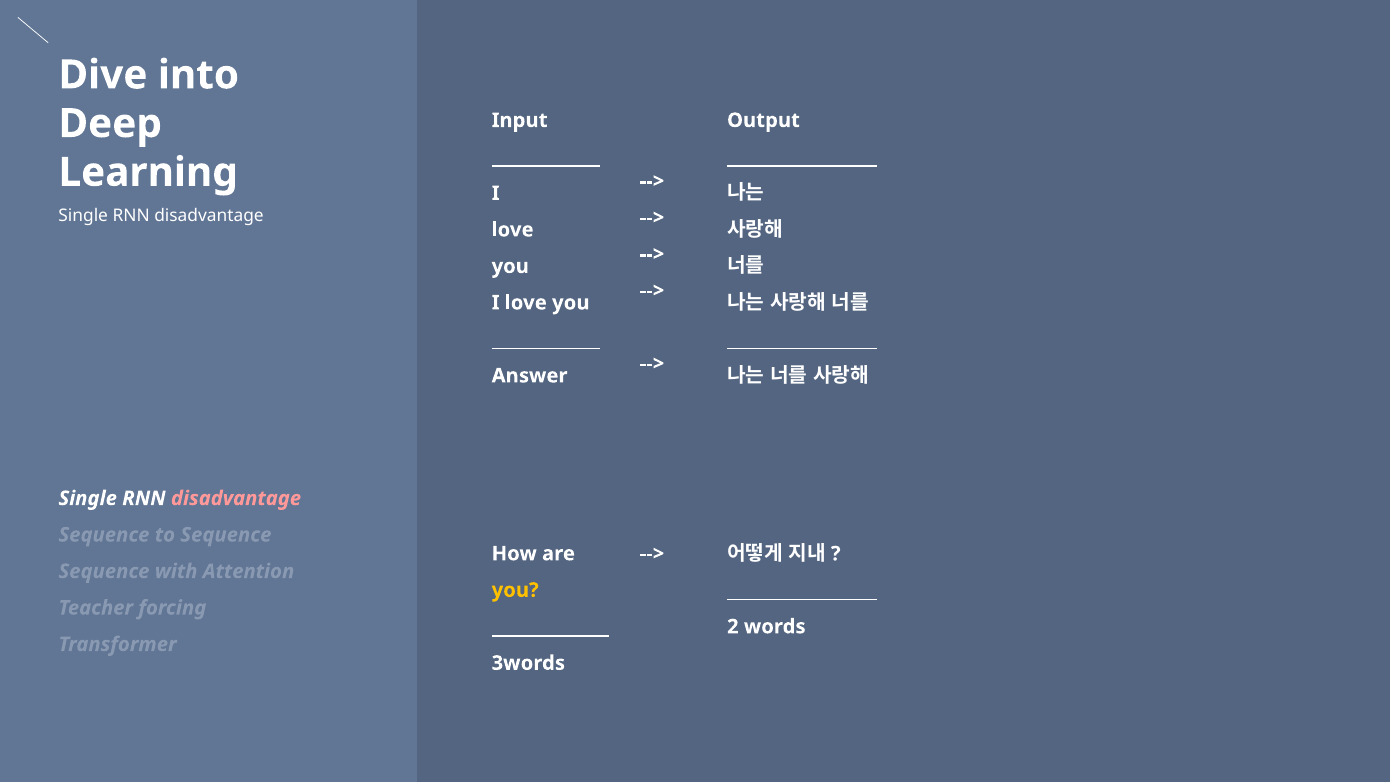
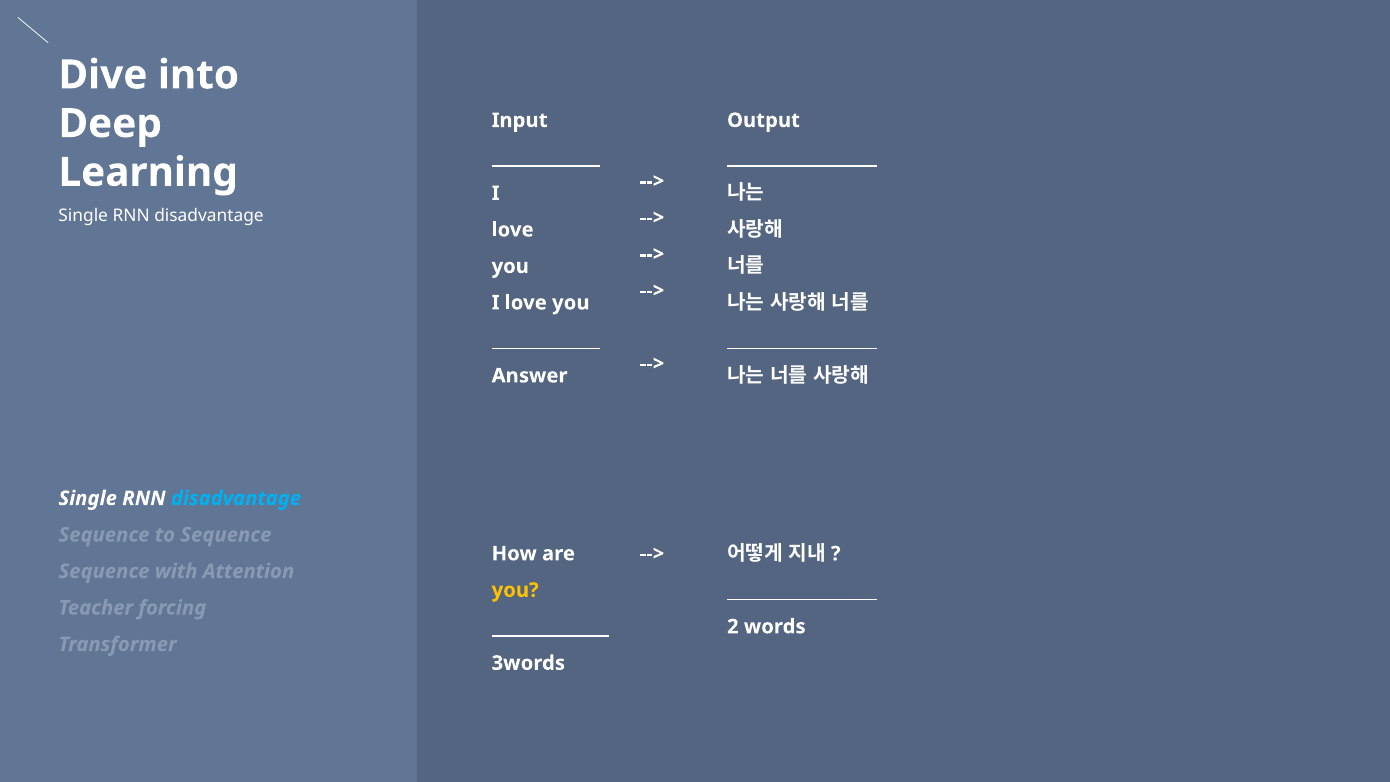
disadvantage at (236, 498) colour: pink -> light blue
